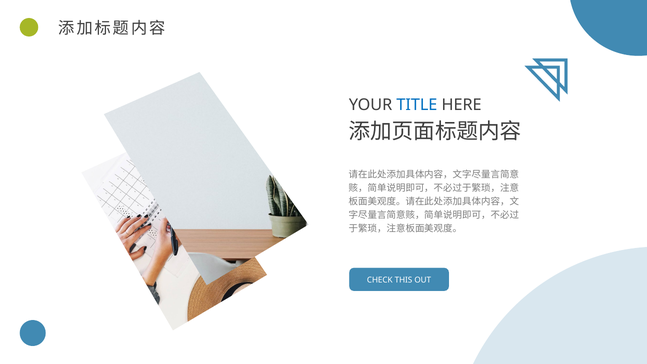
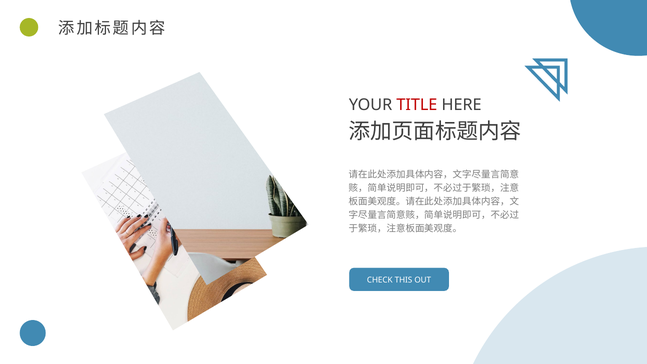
TITLE colour: blue -> red
